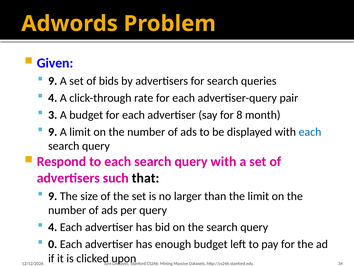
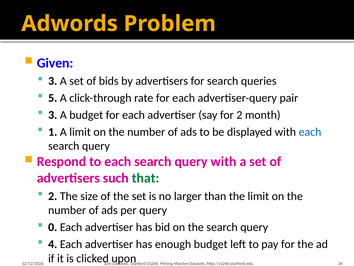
9 at (53, 81): 9 -> 3
4 at (53, 98): 4 -> 5
for 8: 8 -> 2
9 at (53, 132): 9 -> 1
that colour: black -> green
9 at (53, 196): 9 -> 2
4 at (53, 227): 4 -> 0
0: 0 -> 4
